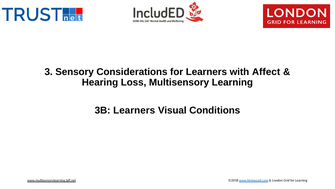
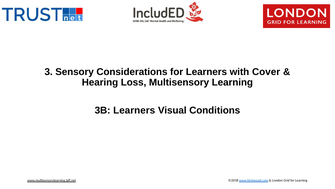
Affect: Affect -> Cover
